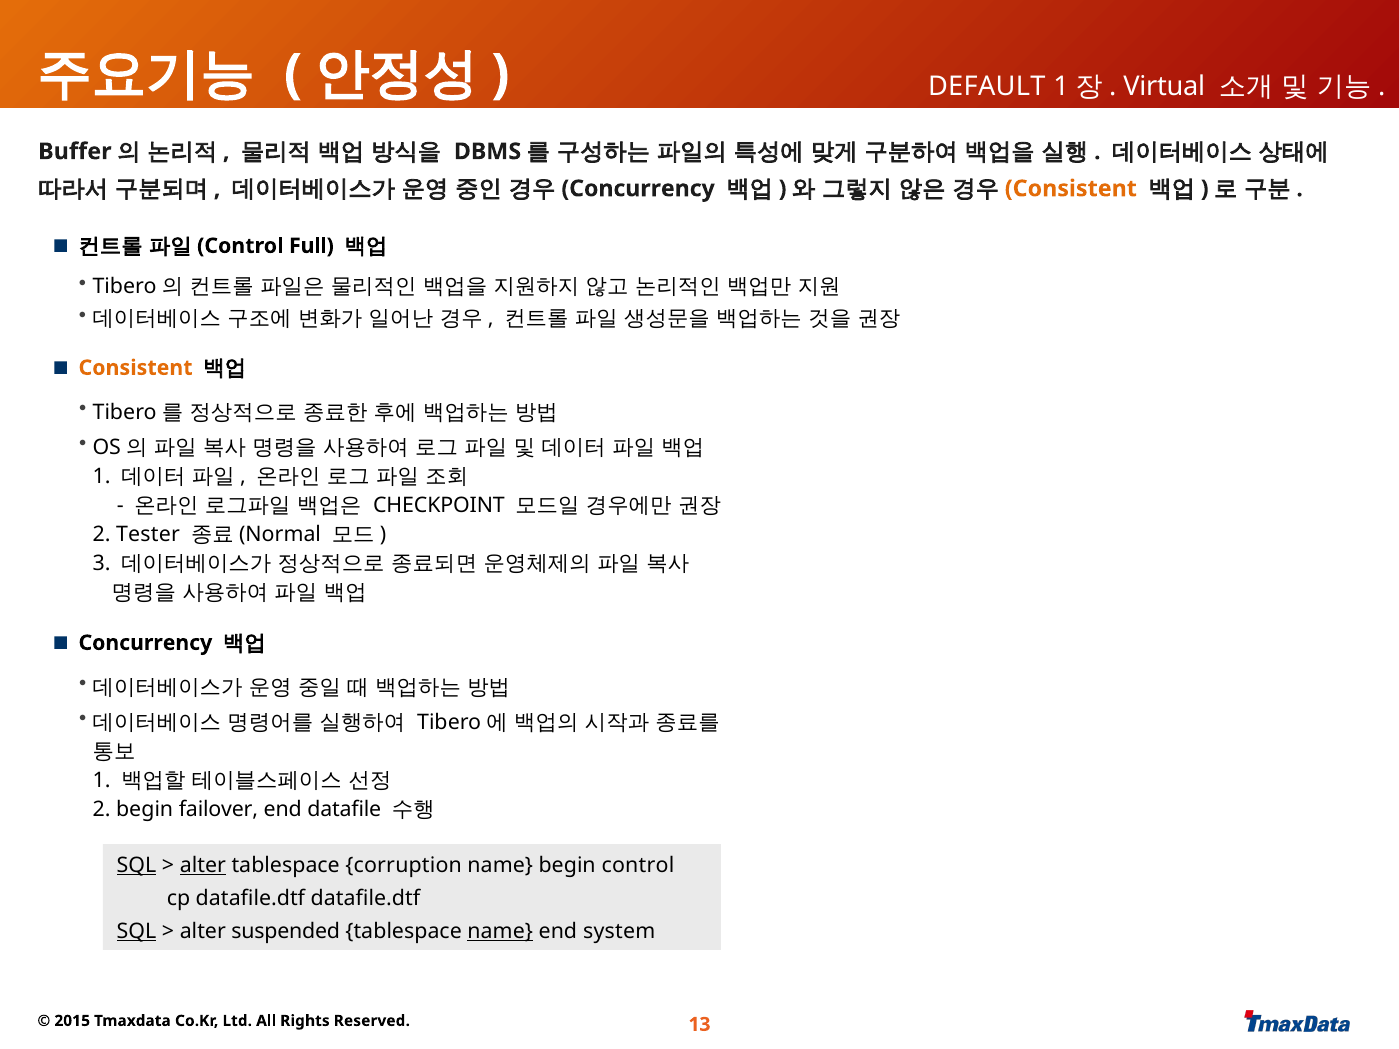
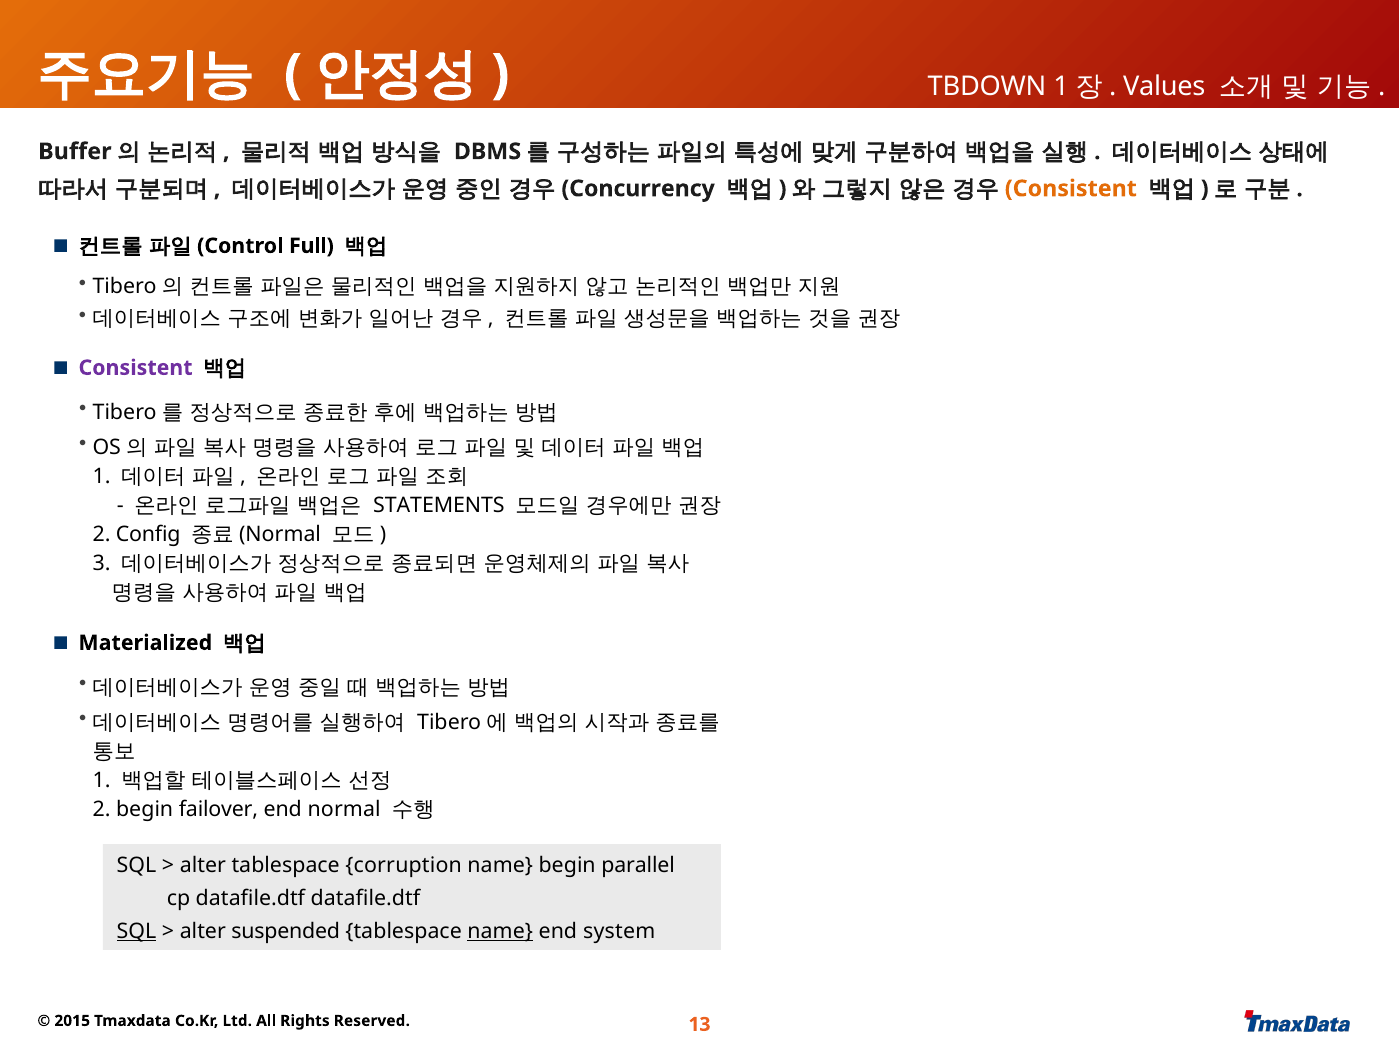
DEFAULT: DEFAULT -> TBDOWN
Virtual: Virtual -> Values
Consistent at (136, 368) colour: orange -> purple
CHECKPOINT: CHECKPOINT -> STATEMENTS
Tester: Tester -> Config
Concurrency at (145, 643): Concurrency -> Materialized
datafile: datafile -> normal
SQL at (137, 866) underline: present -> none
alter at (203, 866) underline: present -> none
begin control: control -> parallel
